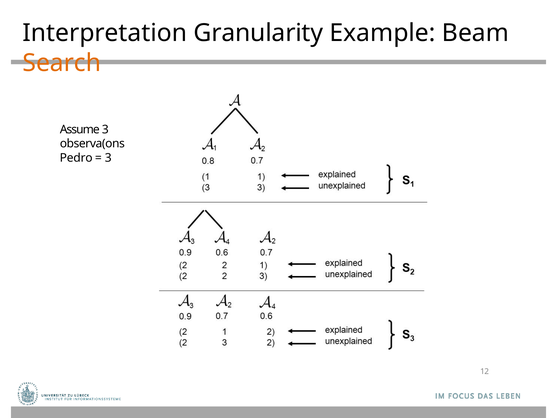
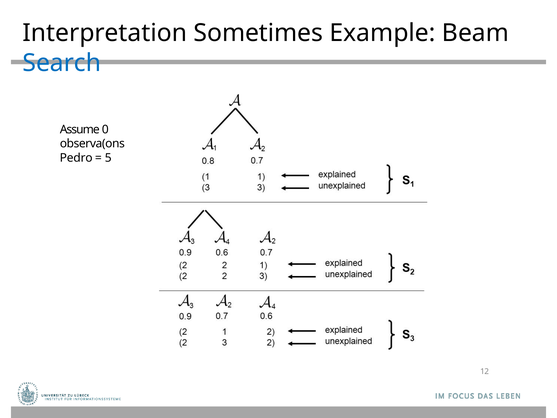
Granularity: Granularity -> Sometimes
Search colour: orange -> blue
Assume 3: 3 -> 0
3 at (108, 158): 3 -> 5
